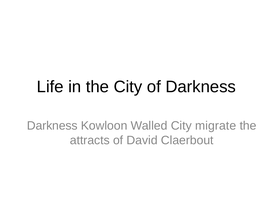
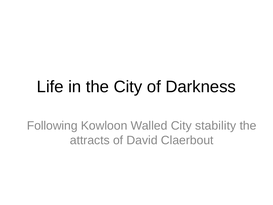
Darkness at (52, 126): Darkness -> Following
migrate: migrate -> stability
